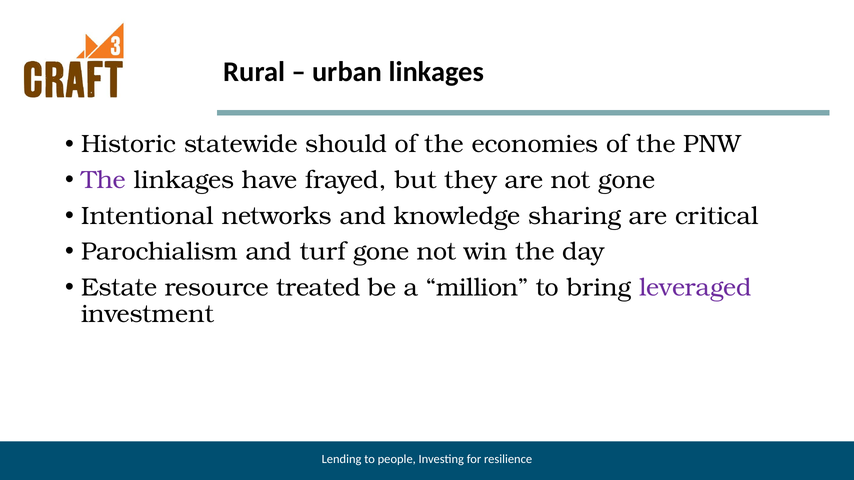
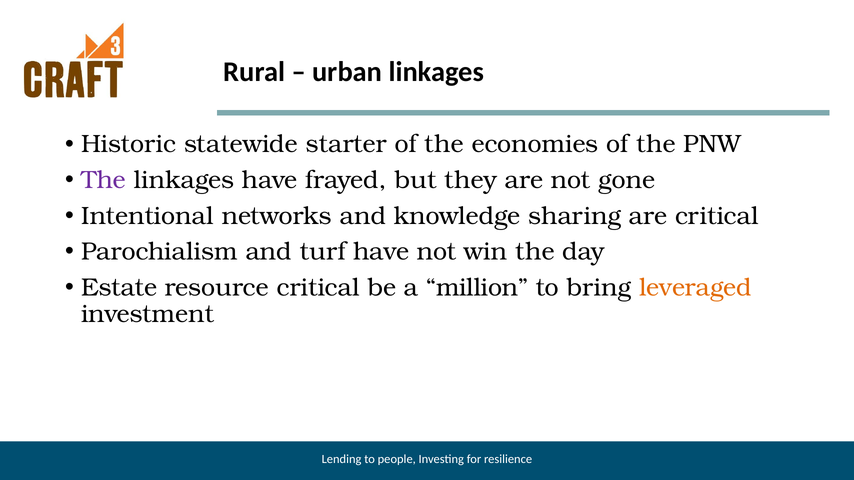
should: should -> starter
turf gone: gone -> have
resource treated: treated -> critical
leveraged colour: purple -> orange
